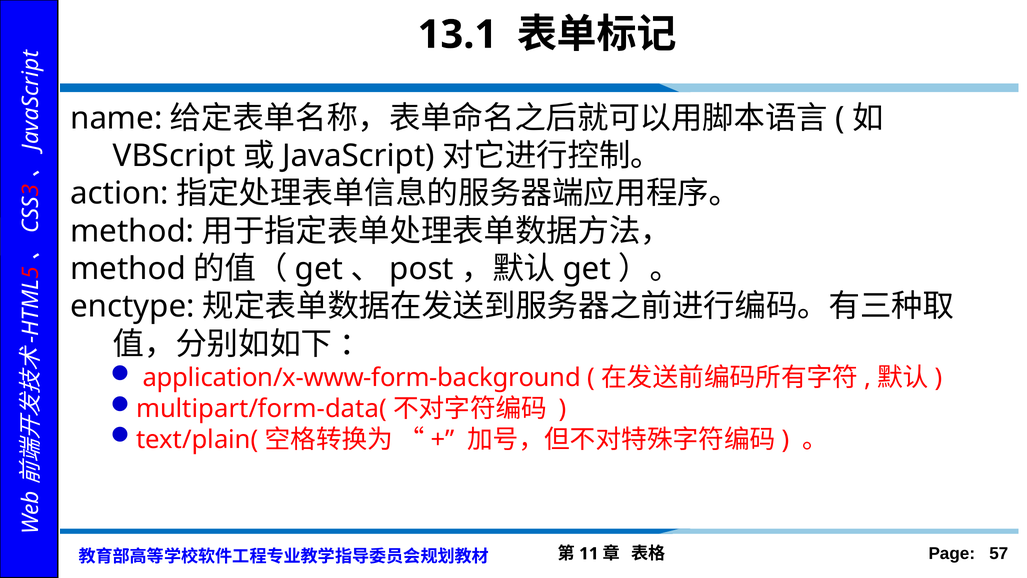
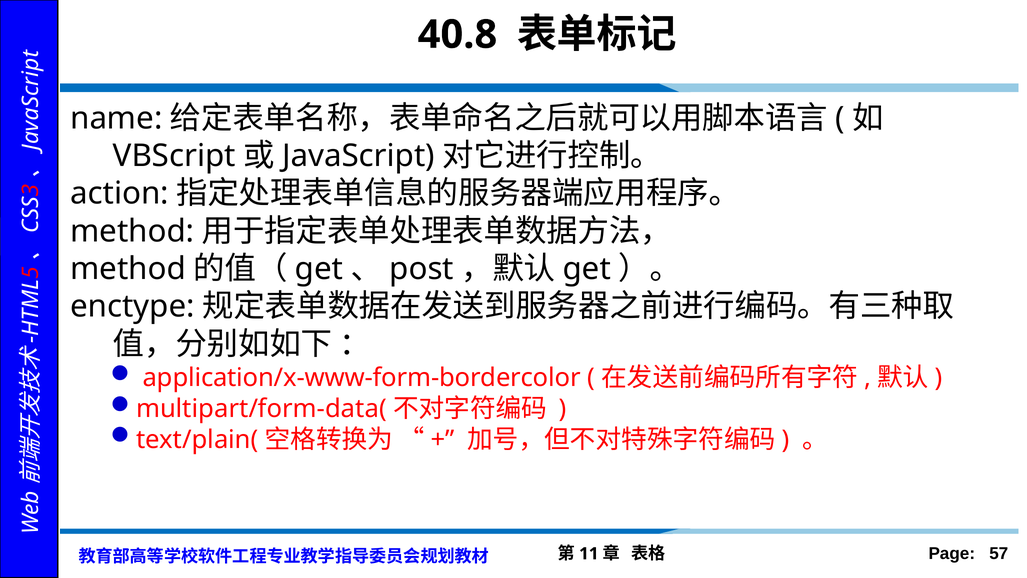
13.1: 13.1 -> 40.8
application/x-www-form-background: application/x-www-form-background -> application/x-www-form-bordercolor
